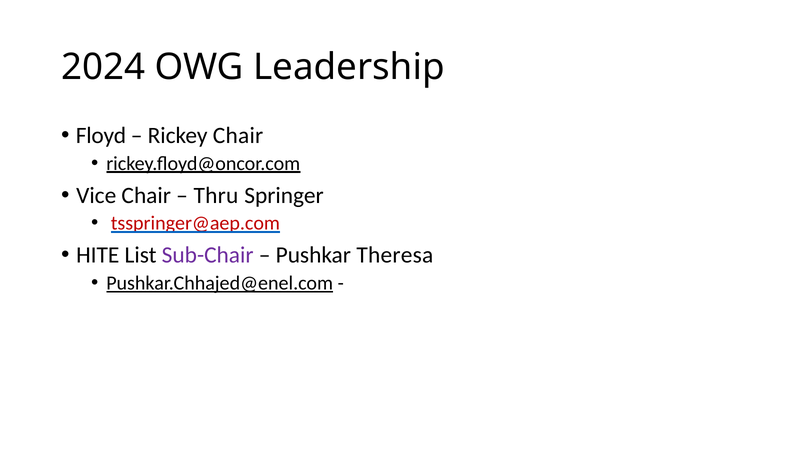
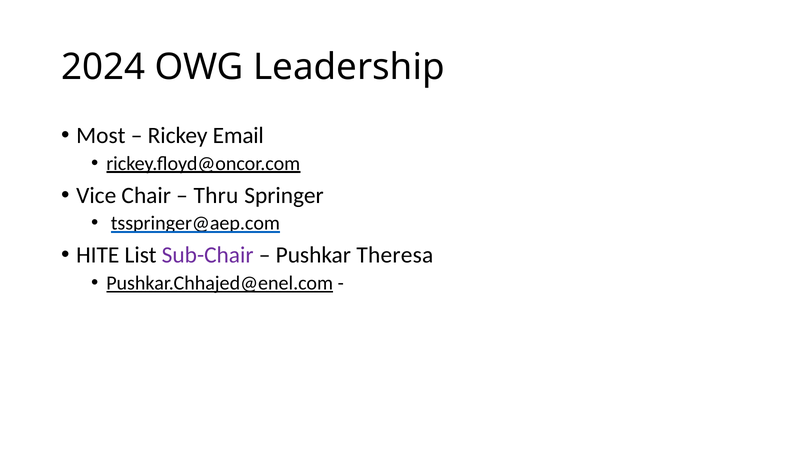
Floyd: Floyd -> Most
Rickey Chair: Chair -> Email
tsspringer@aep.com colour: red -> black
